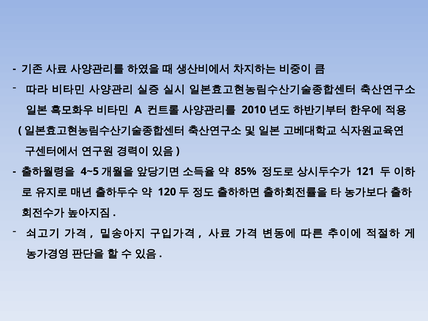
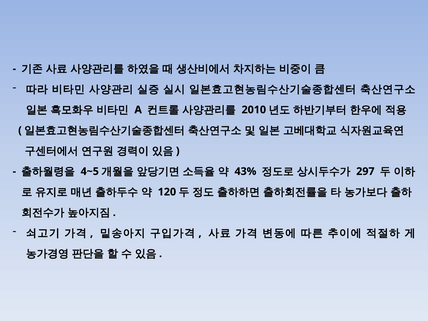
85%: 85% -> 43%
121: 121 -> 297
